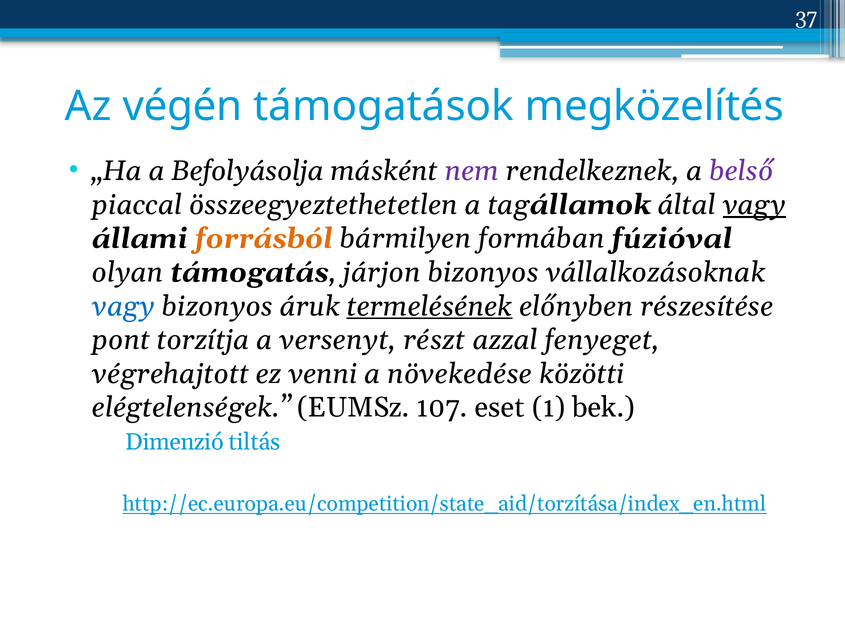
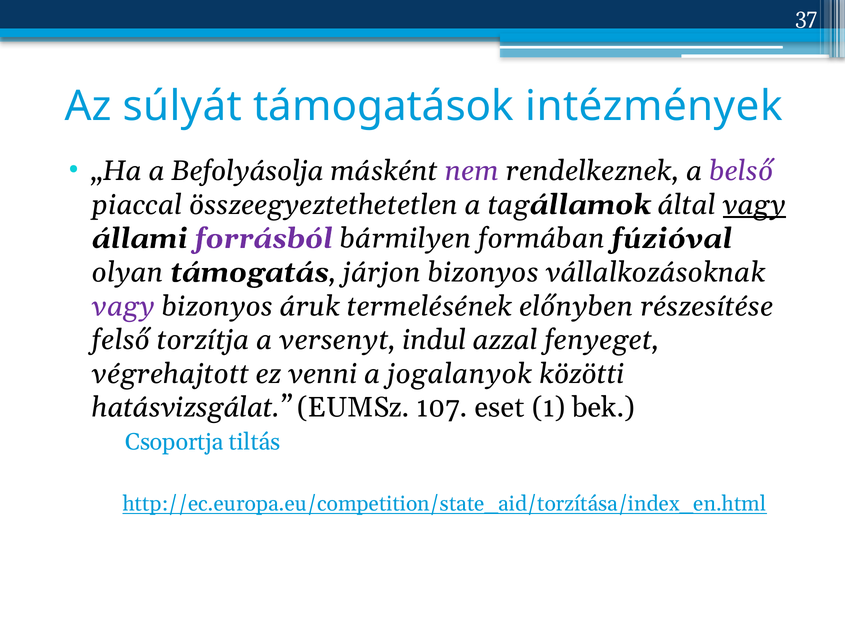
végén: végén -> súlyát
megközelítés: megközelítés -> intézmények
forrásból colour: orange -> purple
vagy at (124, 306) colour: blue -> purple
termelésének underline: present -> none
pont: pont -> felső
részt: részt -> indul
növekedése: növekedése -> jogalanyok
elégtelenségek: elégtelenségek -> hatásvizsgálat
Dimenzió: Dimenzió -> Csoportja
